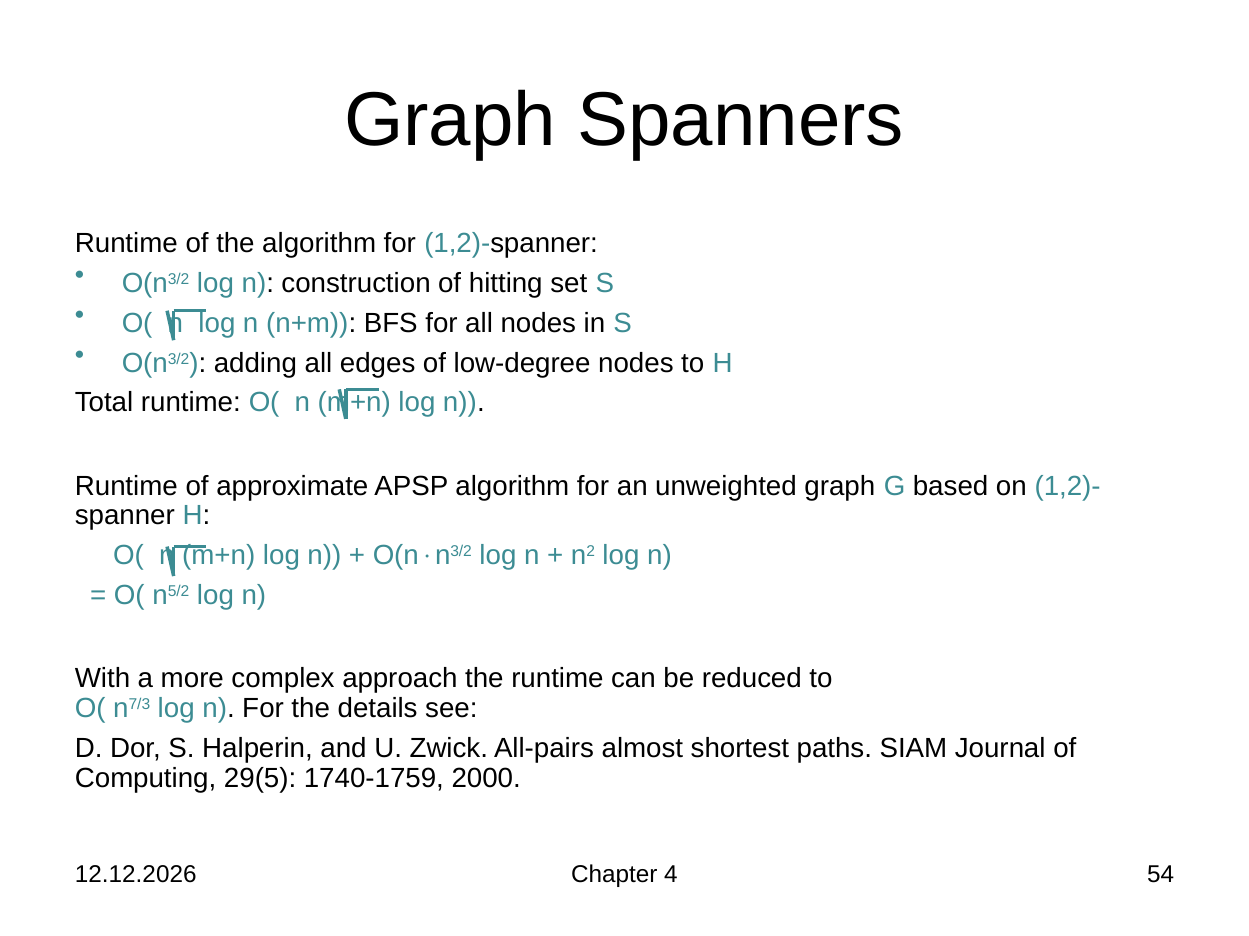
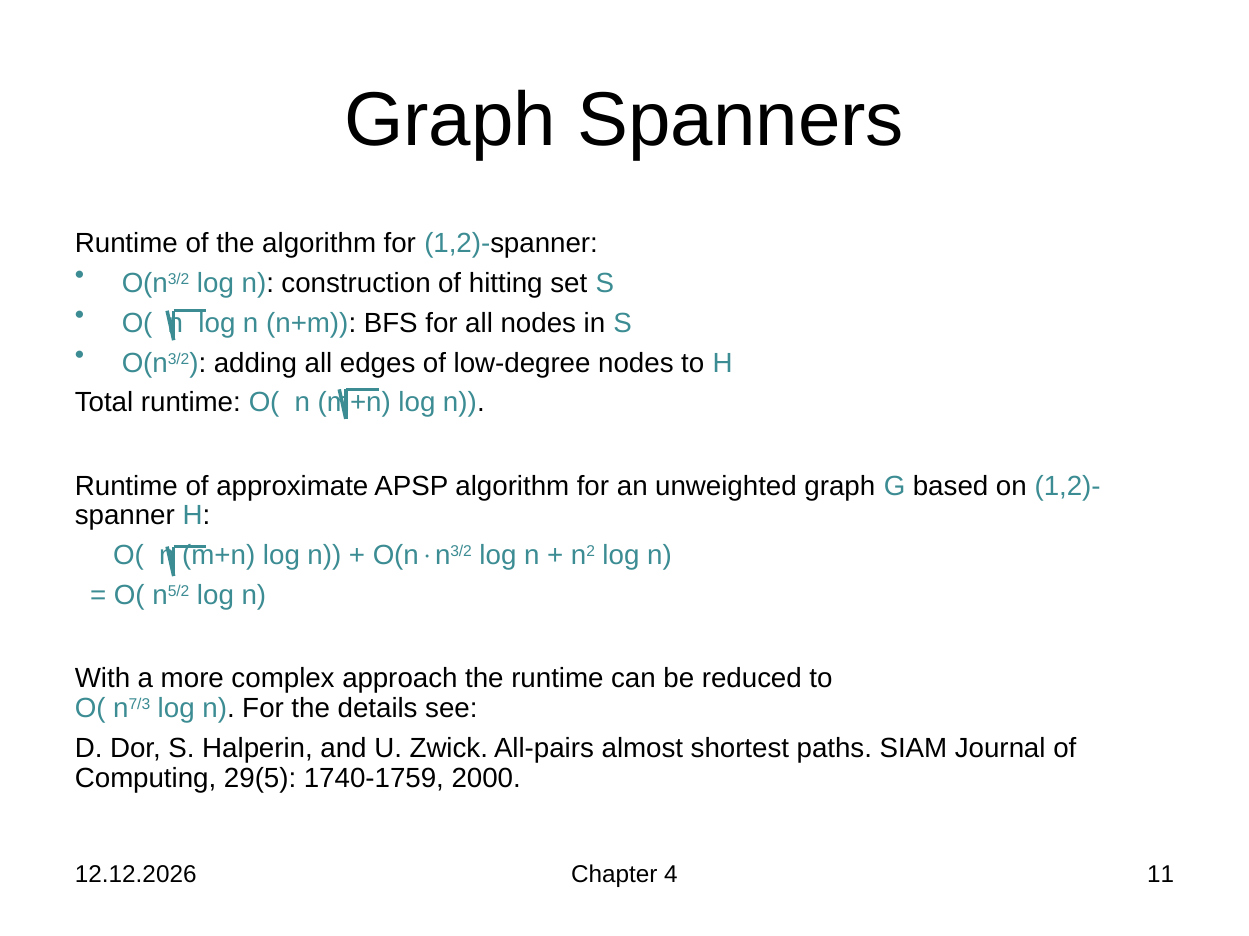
54: 54 -> 11
